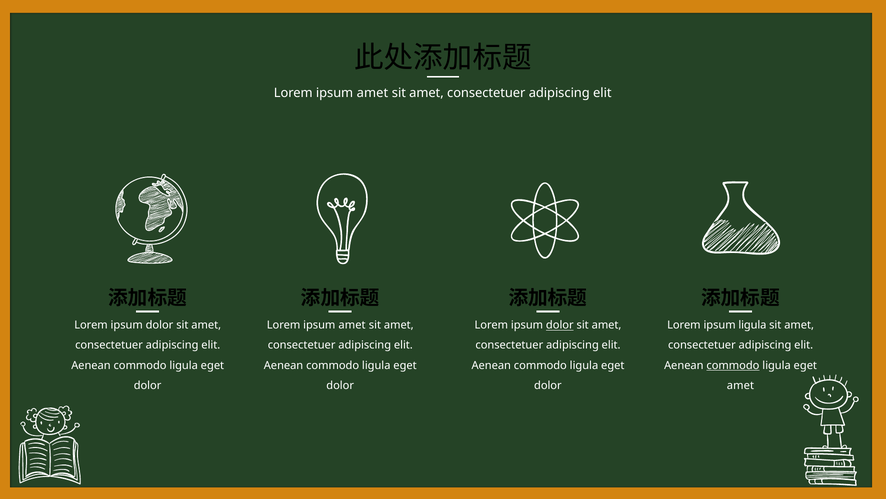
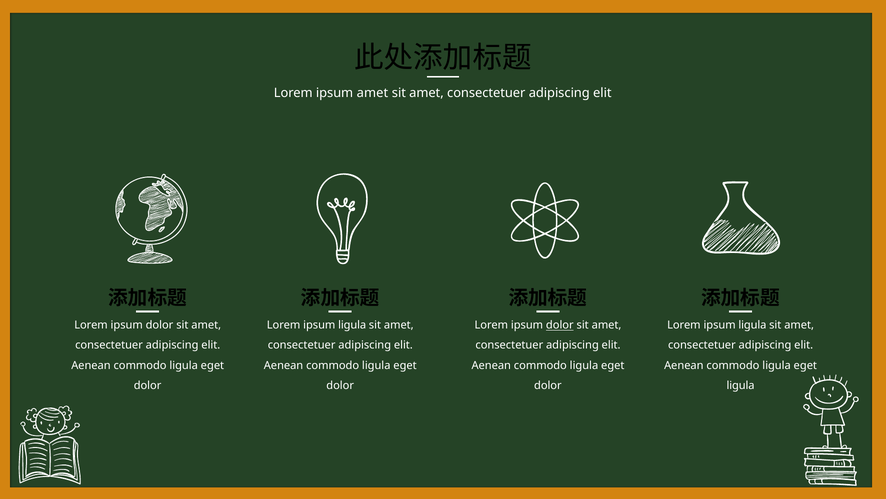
amet at (352, 325): amet -> ligula
commodo at (733, 365) underline: present -> none
amet at (740, 385): amet -> ligula
